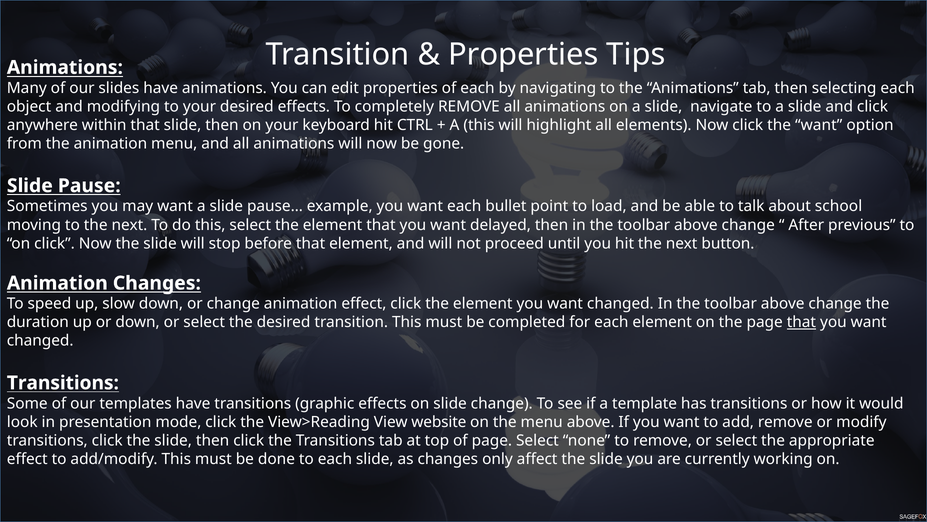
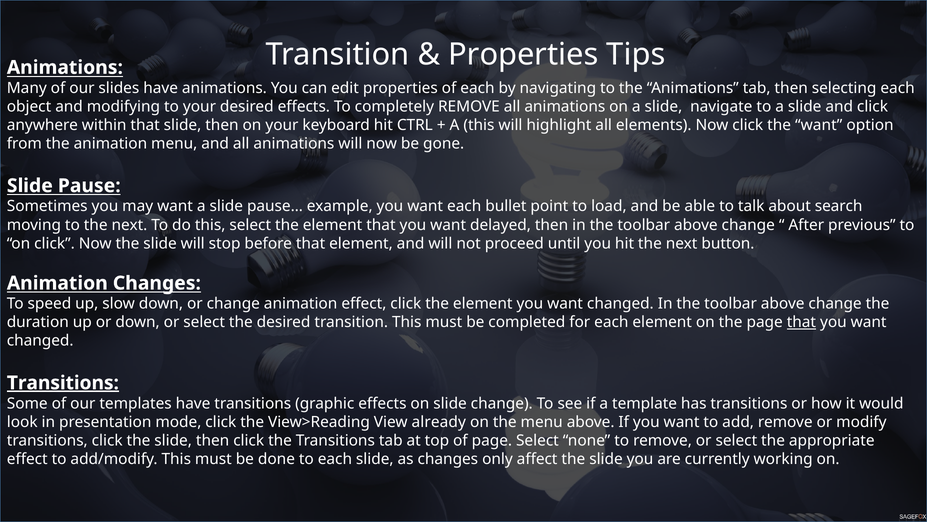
school: school -> search
Transitions at (63, 383) underline: none -> present
website: website -> already
